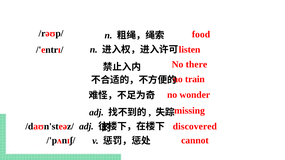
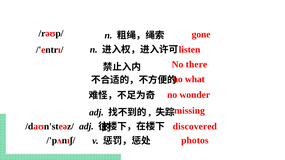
food: food -> gone
train: train -> what
cannot: cannot -> photos
